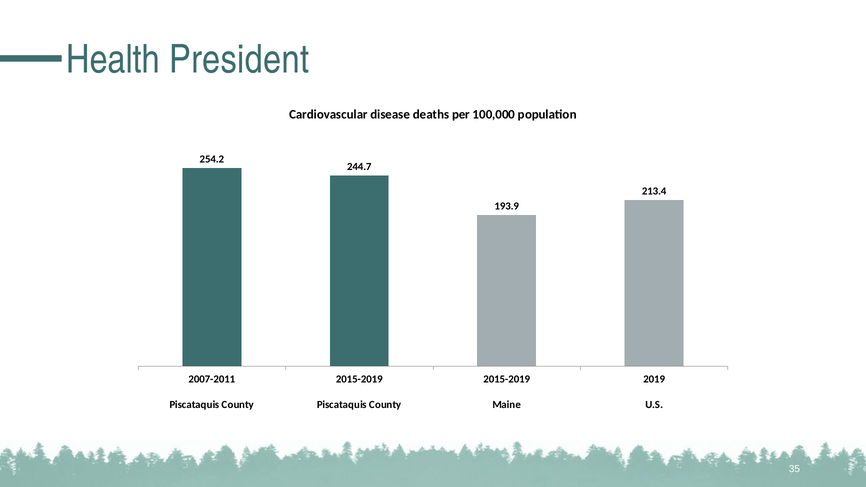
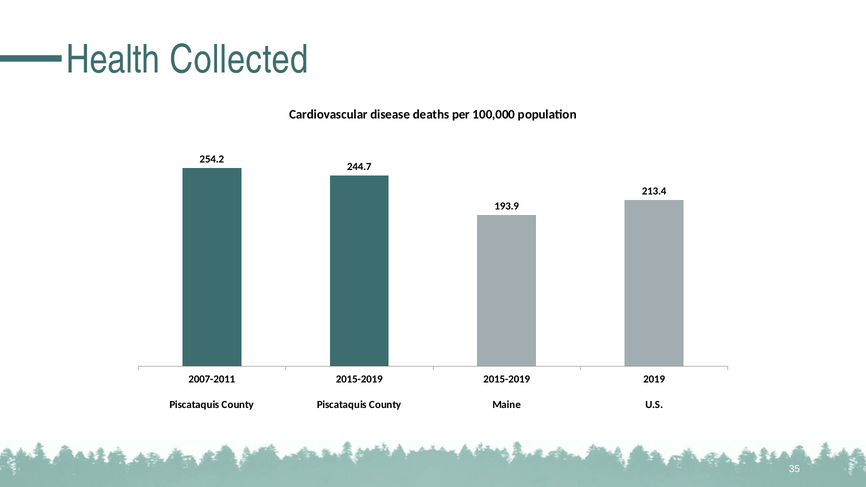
President: President -> Collected
